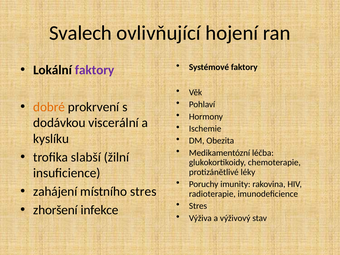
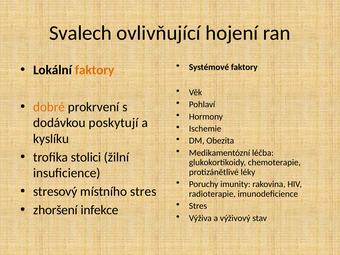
faktory at (95, 70) colour: purple -> orange
viscerální: viscerální -> poskytují
slabší: slabší -> stolici
zahájení: zahájení -> stresový
